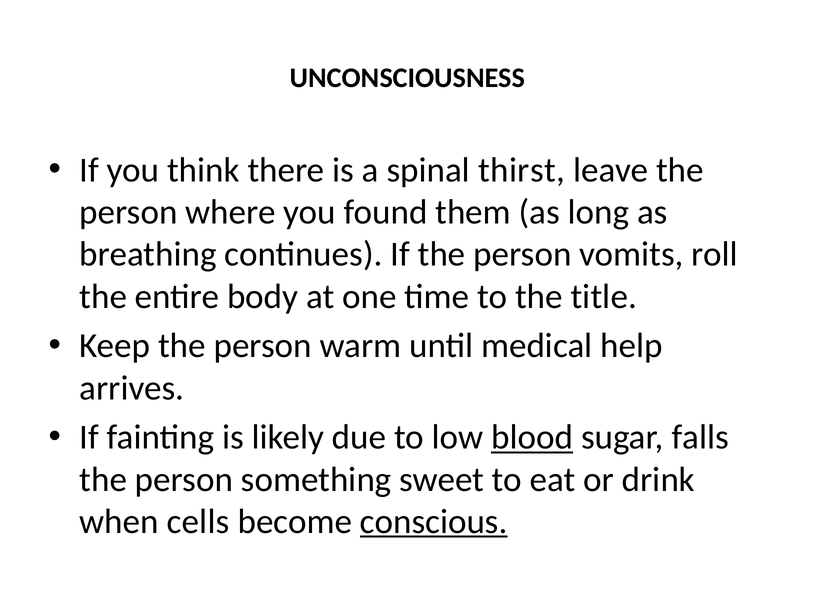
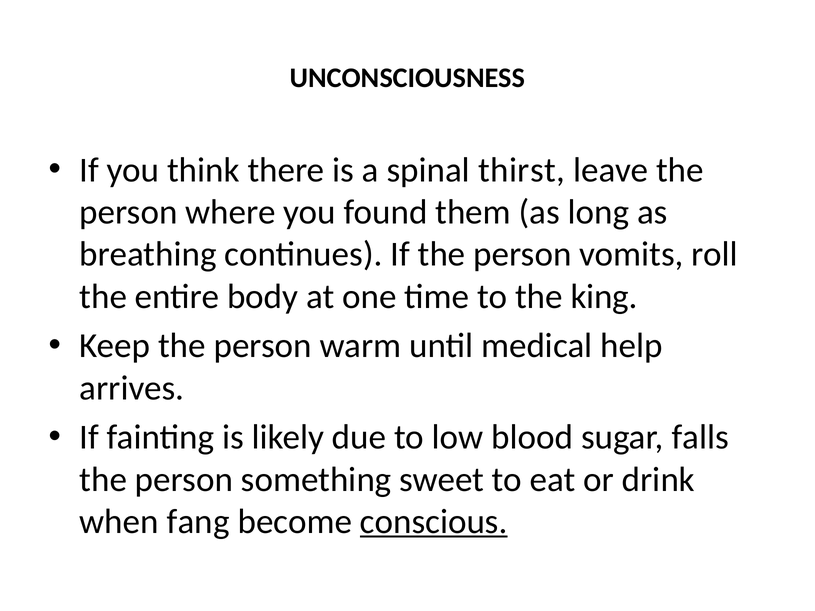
title: title -> king
blood underline: present -> none
cells: cells -> fang
